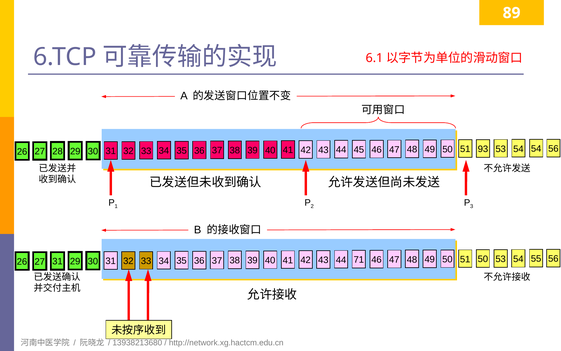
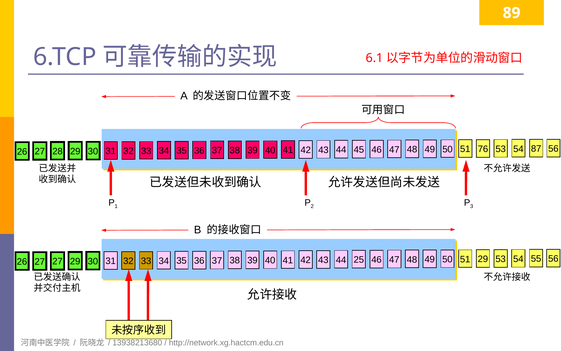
93: 93 -> 76
54 54: 54 -> 87
27 31: 31 -> 27
71: 71 -> 25
51 50: 50 -> 29
